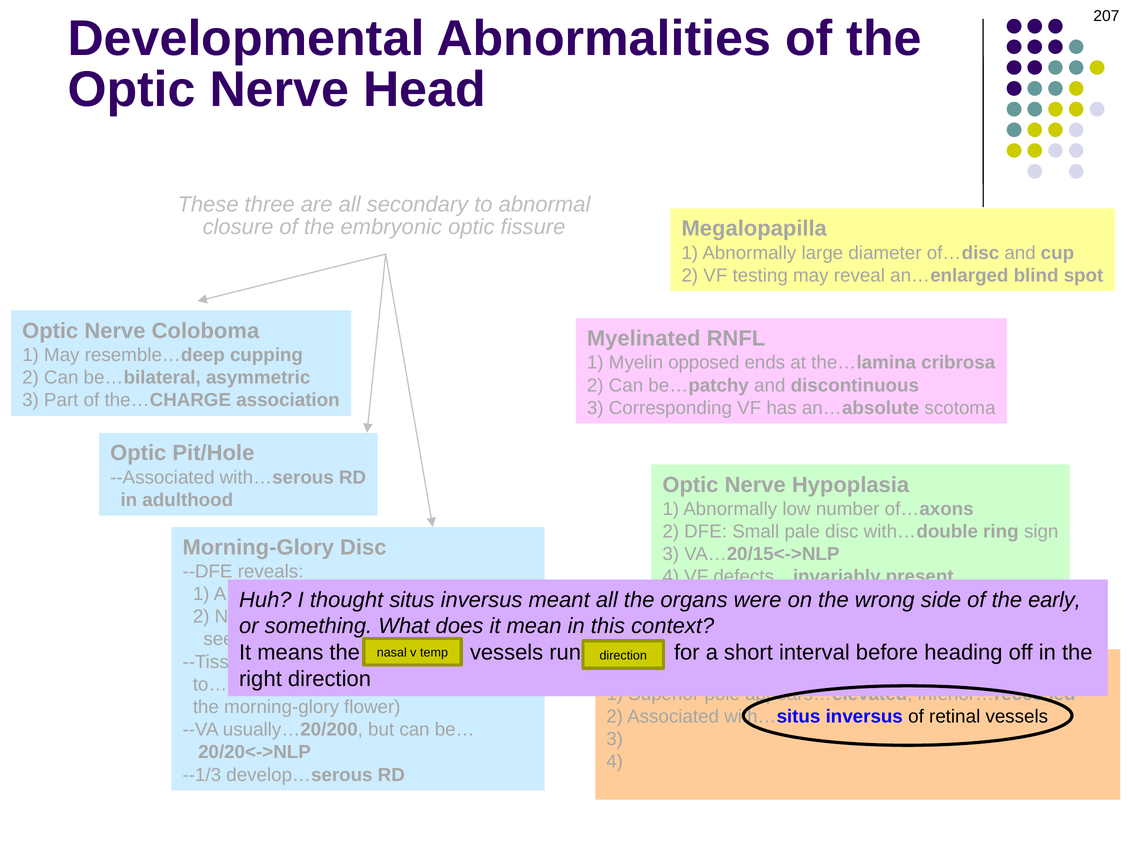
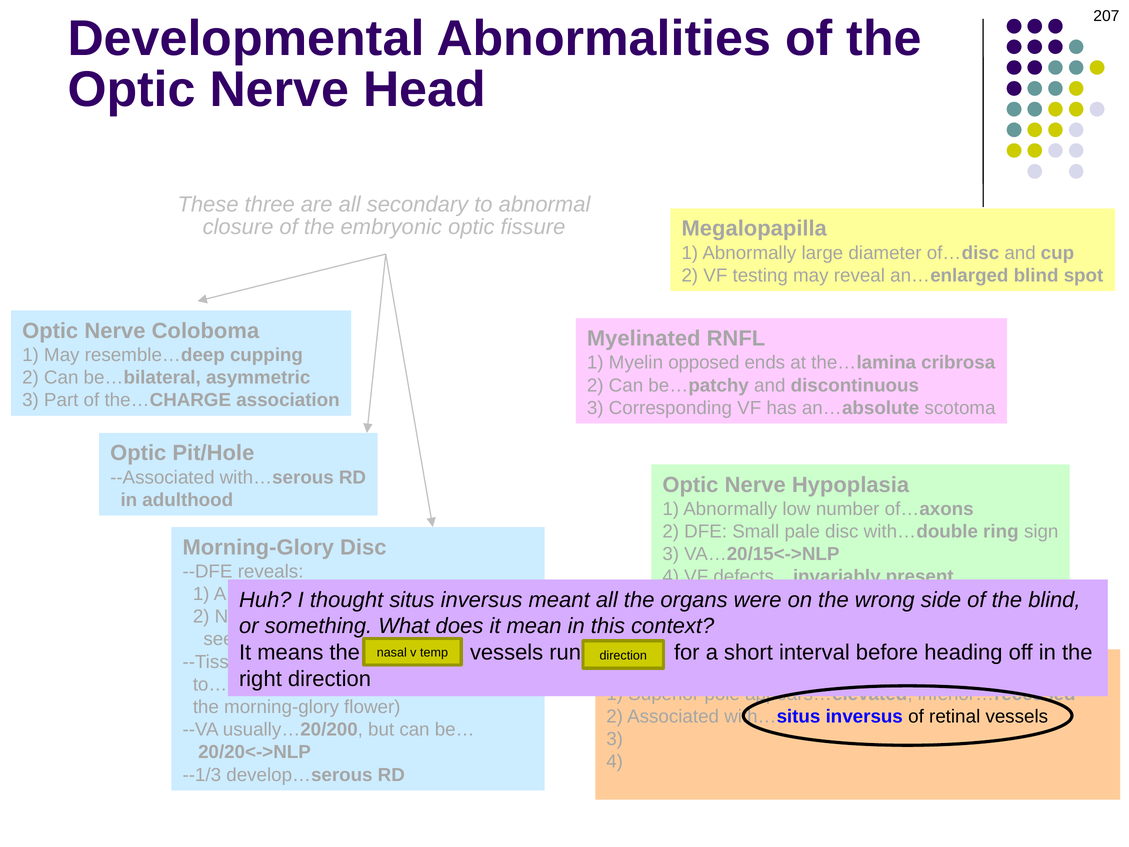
the early: early -> blind
